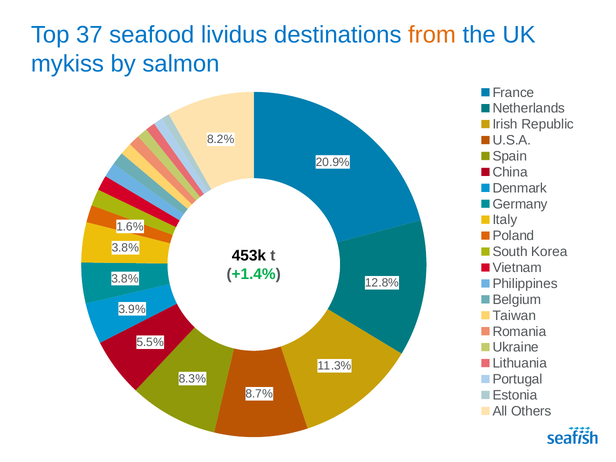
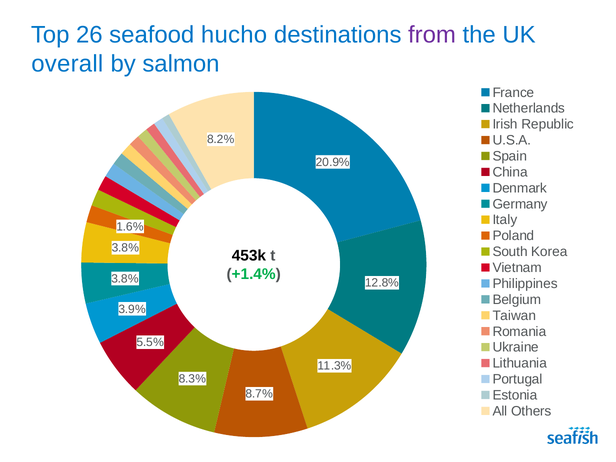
37: 37 -> 26
lividus: lividus -> hucho
from colour: orange -> purple
mykiss: mykiss -> overall
